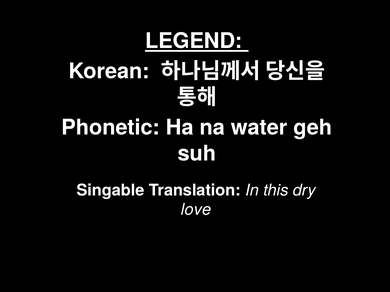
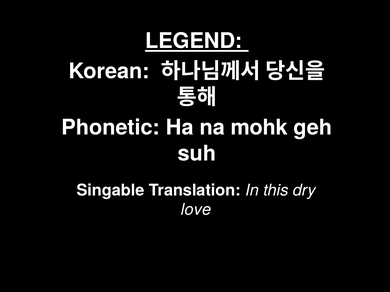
water: water -> mohk
